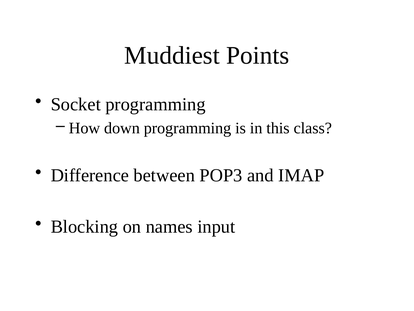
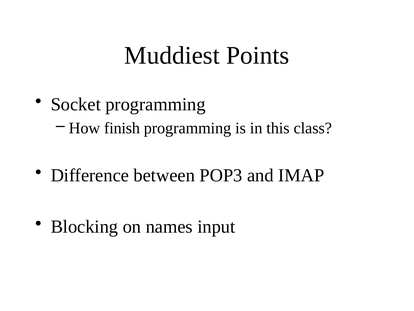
down: down -> finish
